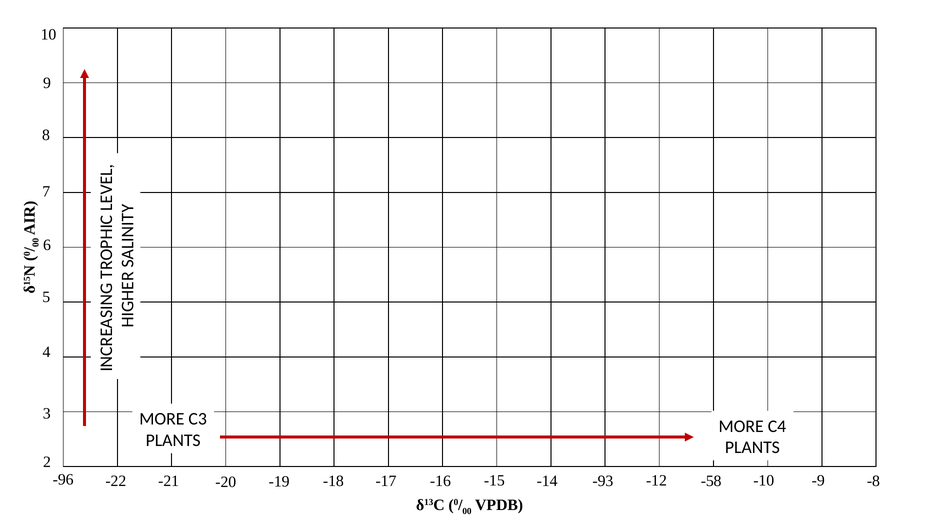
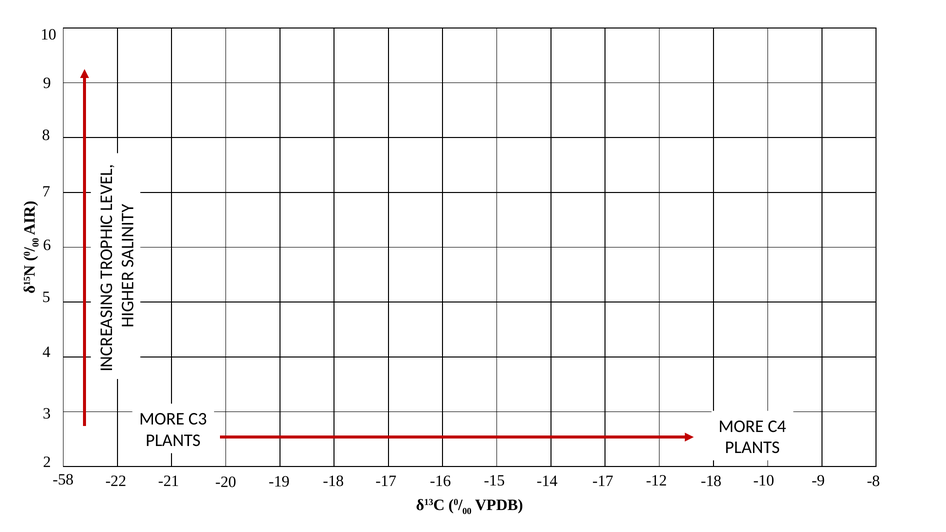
-96: -96 -> -58
-14 -93: -93 -> -17
-12 -58: -58 -> -18
